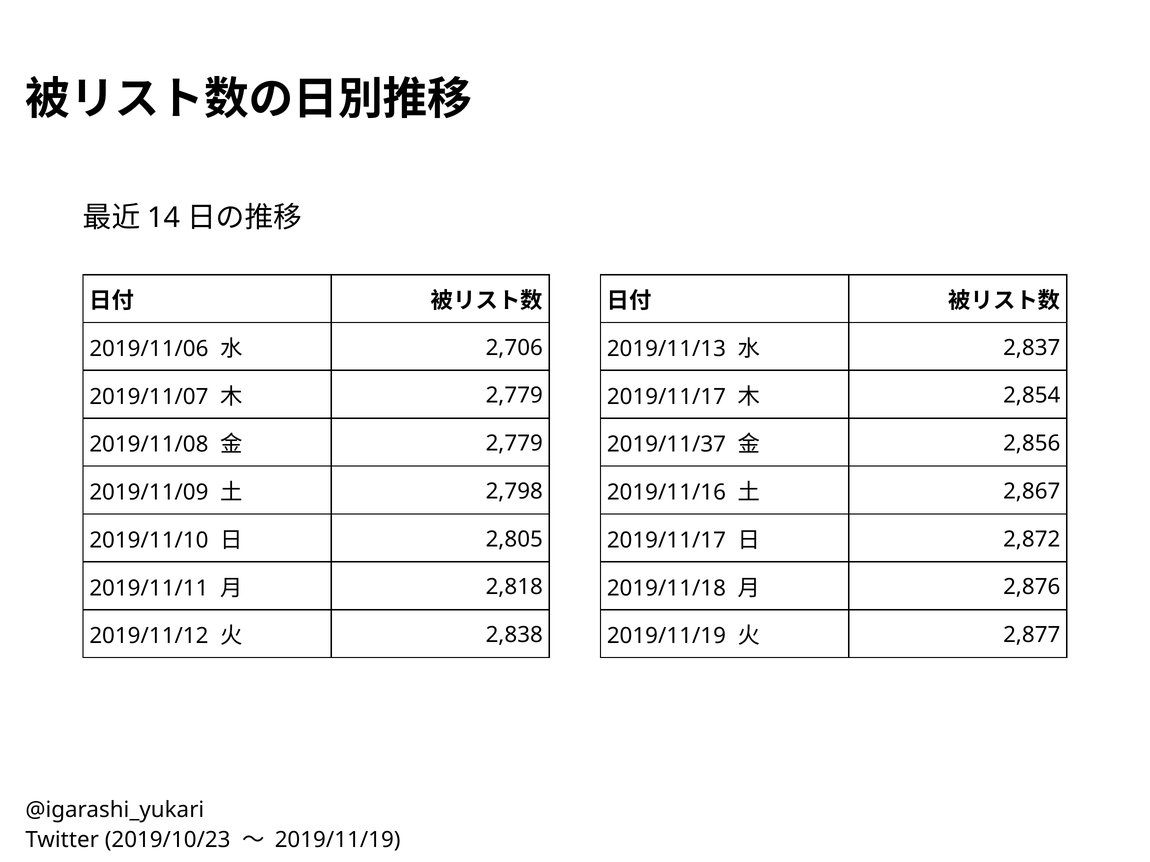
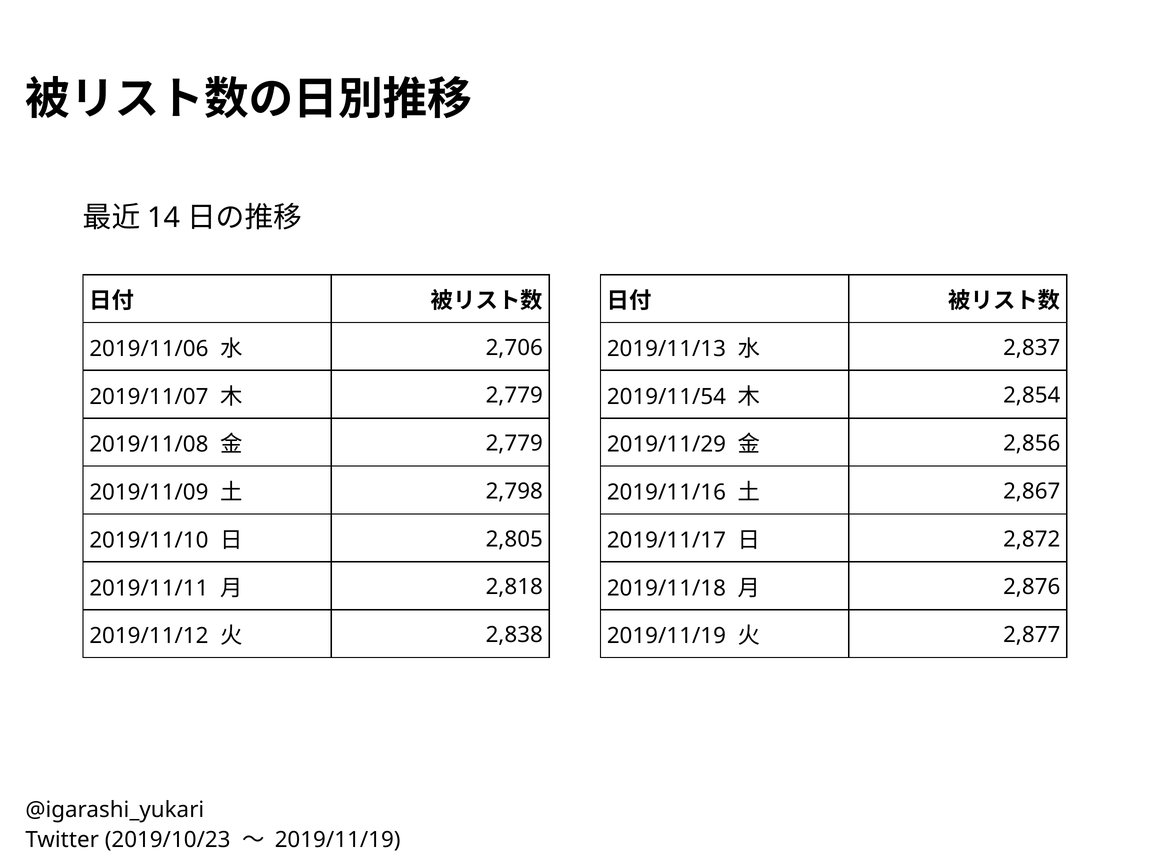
2019/11/17 at (666, 397): 2019/11/17 -> 2019/11/54
2019/11/37: 2019/11/37 -> 2019/11/29
